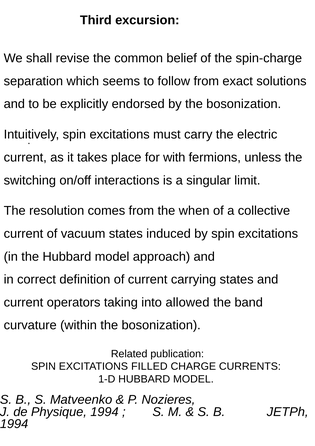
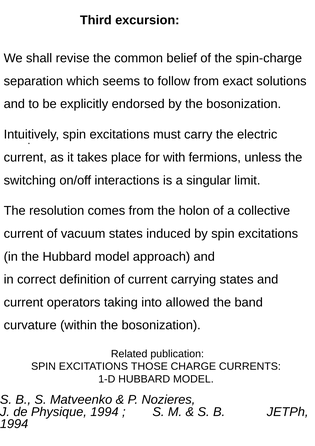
when: when -> holon
FILLED: FILLED -> THOSE
